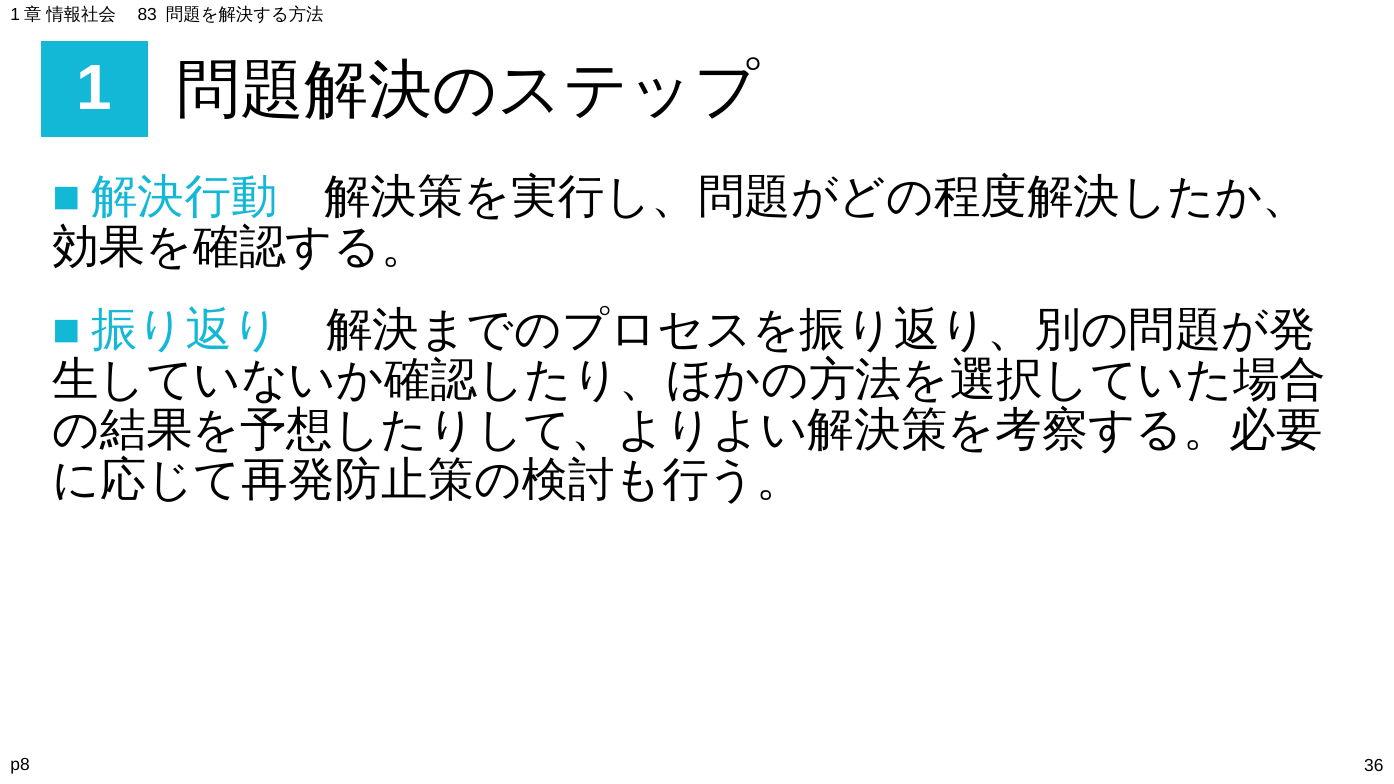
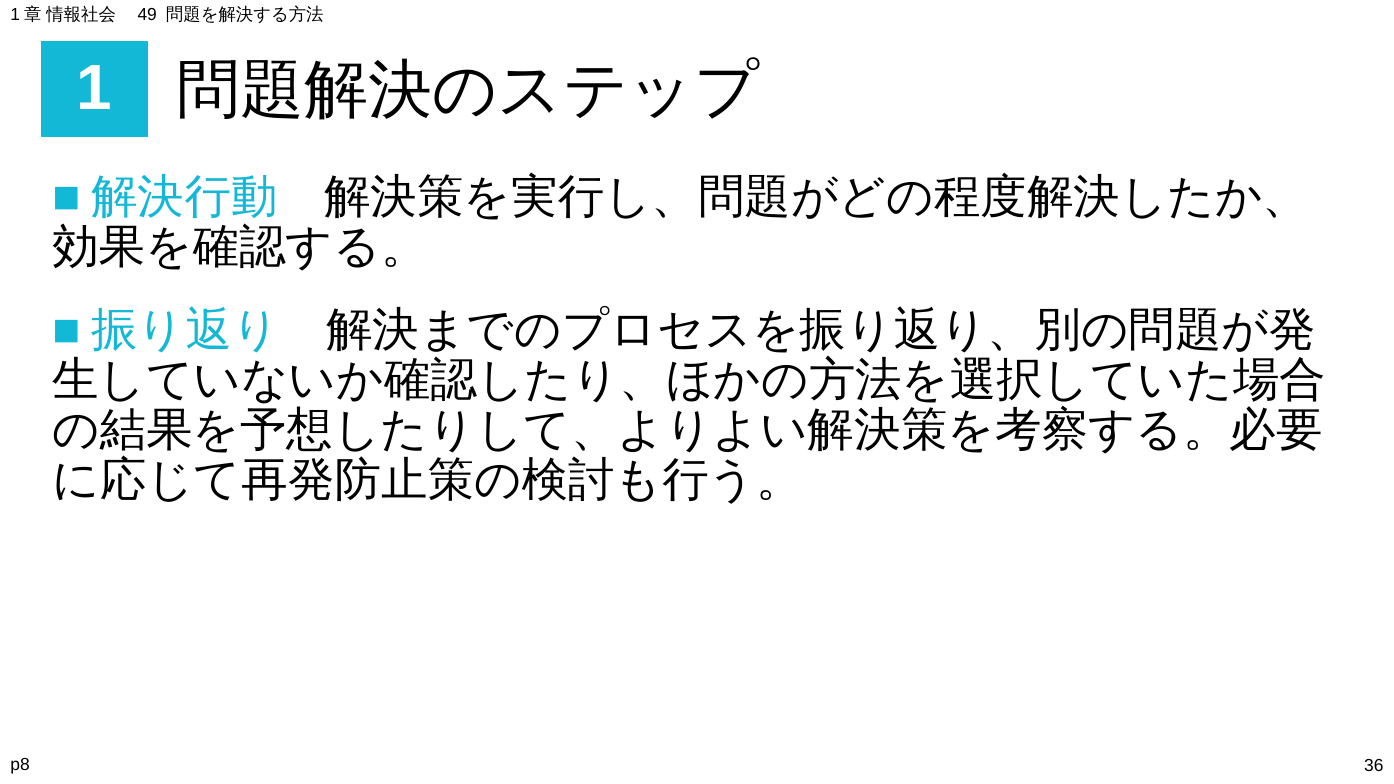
83: 83 -> 49
